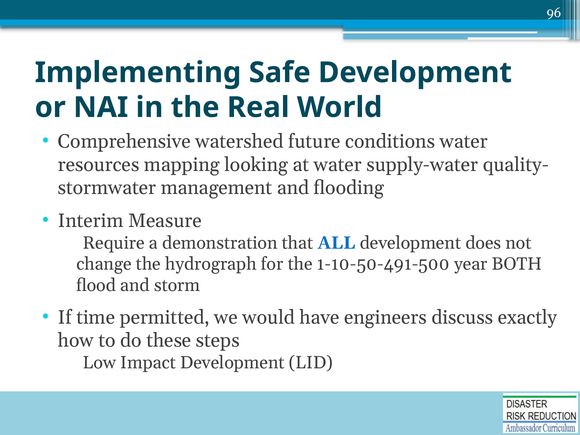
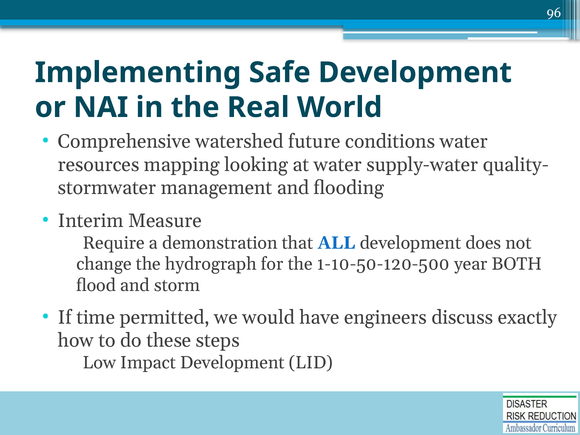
1-10-50-491-500: 1-10-50-491-500 -> 1-10-50-120-500
